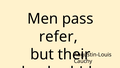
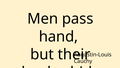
refer: refer -> hand
